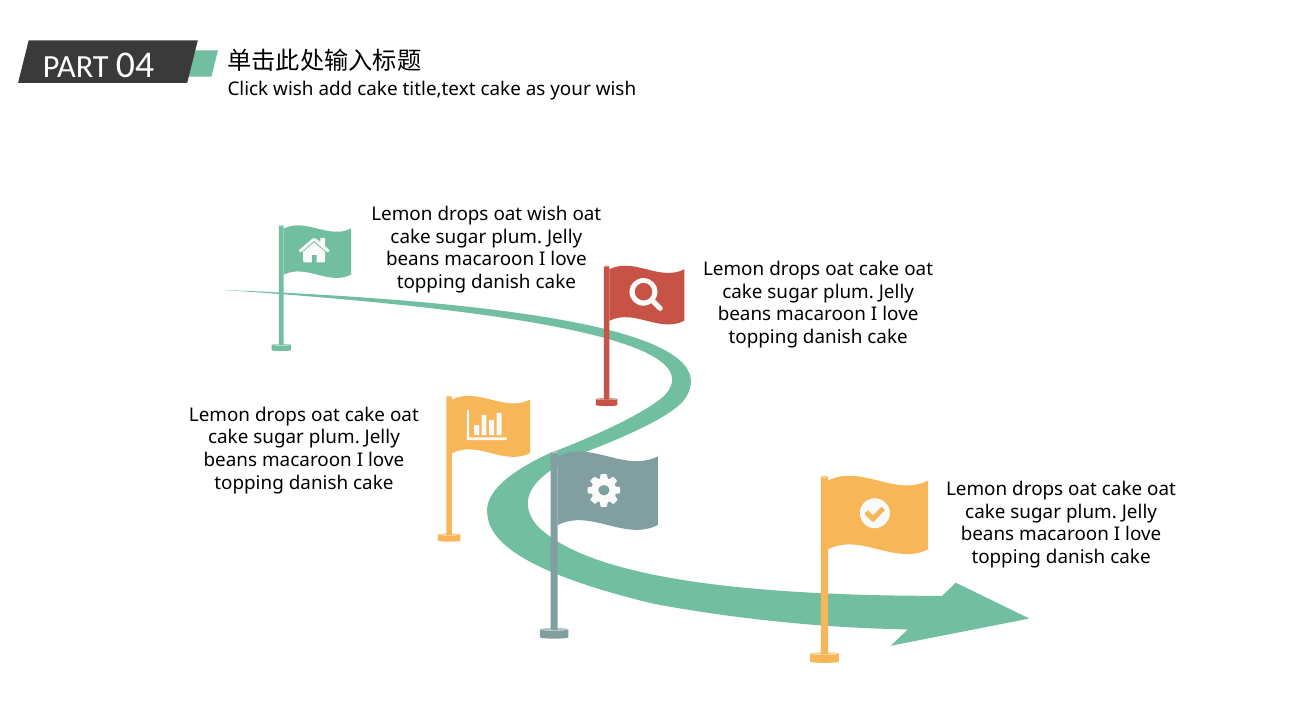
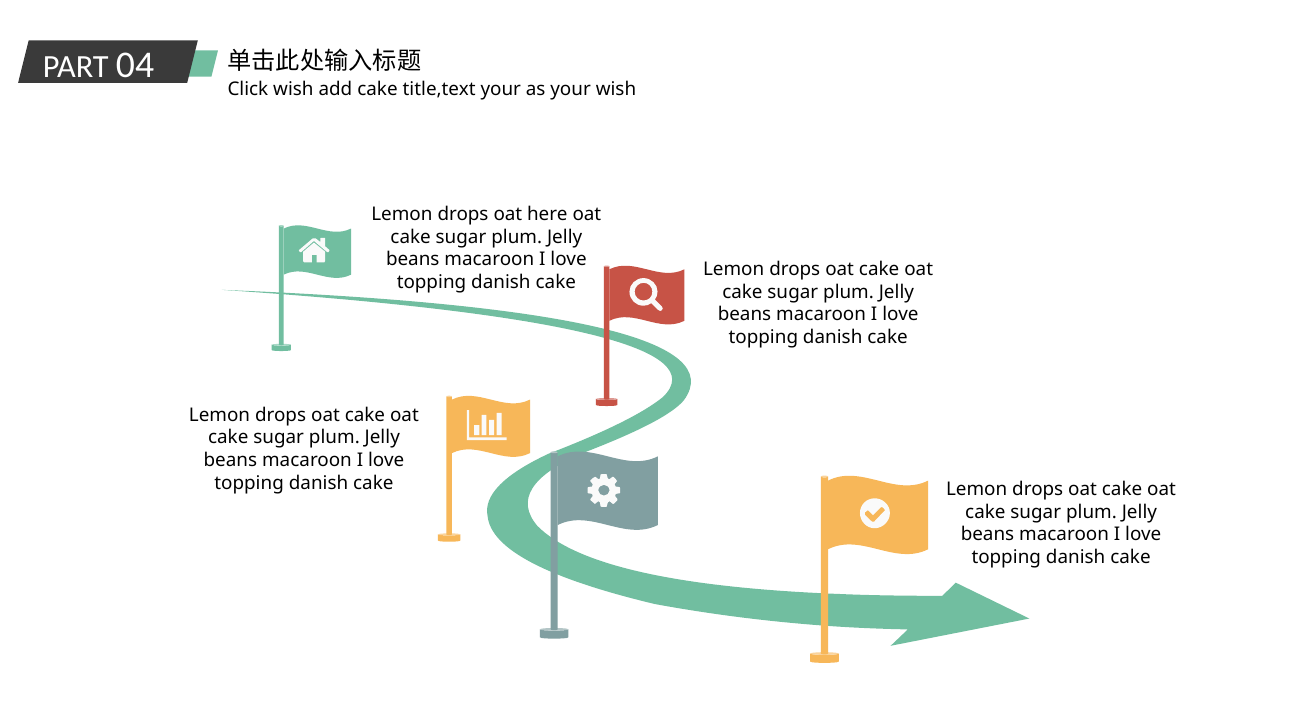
title,text cake: cake -> your
oat wish: wish -> here
